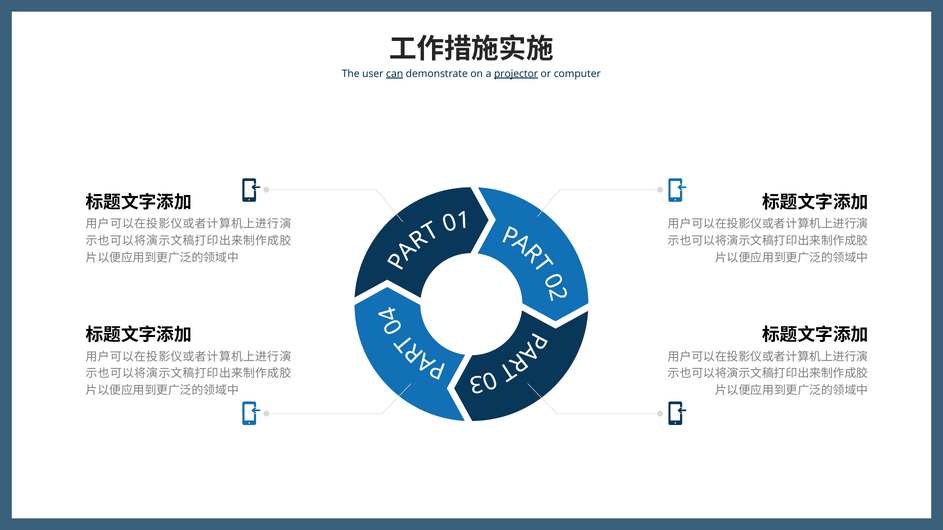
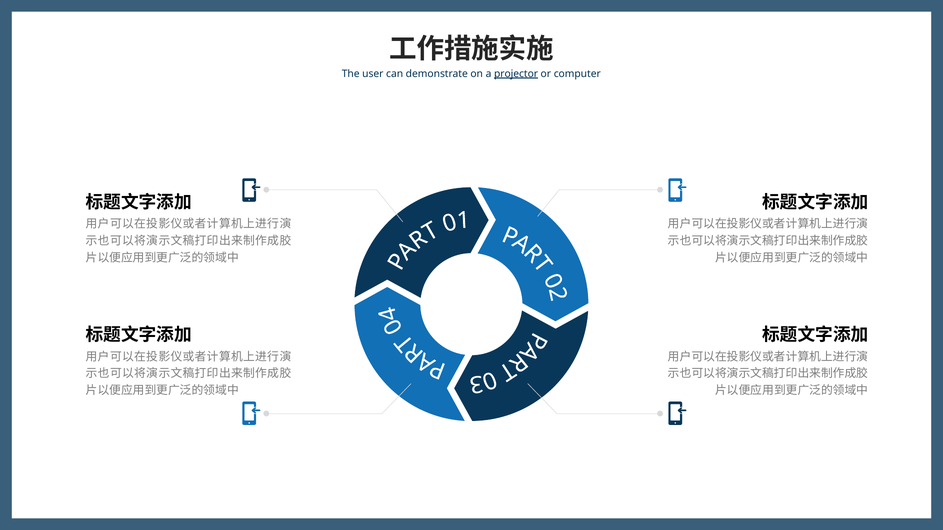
can underline: present -> none
